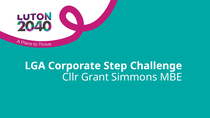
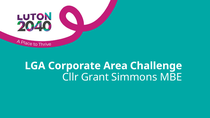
Step: Step -> Area
